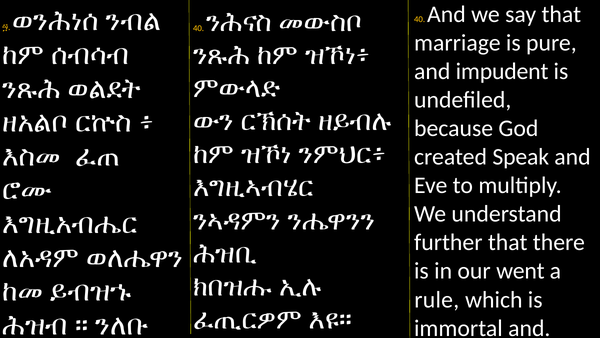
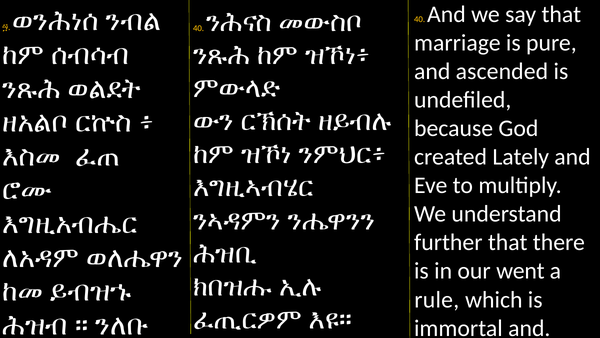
impudent: impudent -> ascended
Speak: Speak -> Lately
